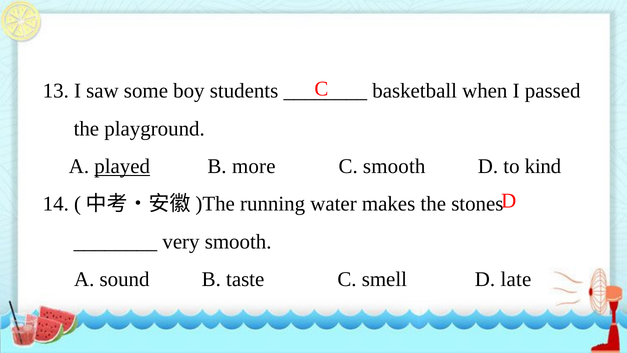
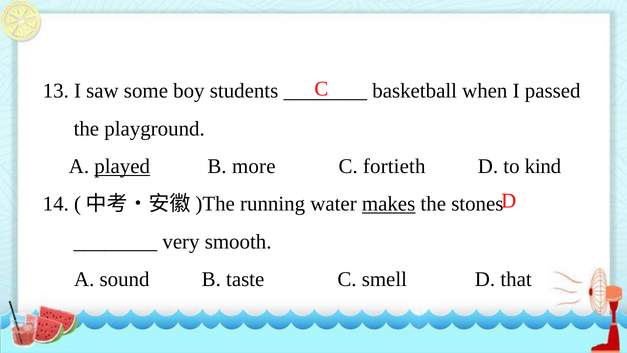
C smooth: smooth -> fortieth
makes underline: none -> present
late: late -> that
